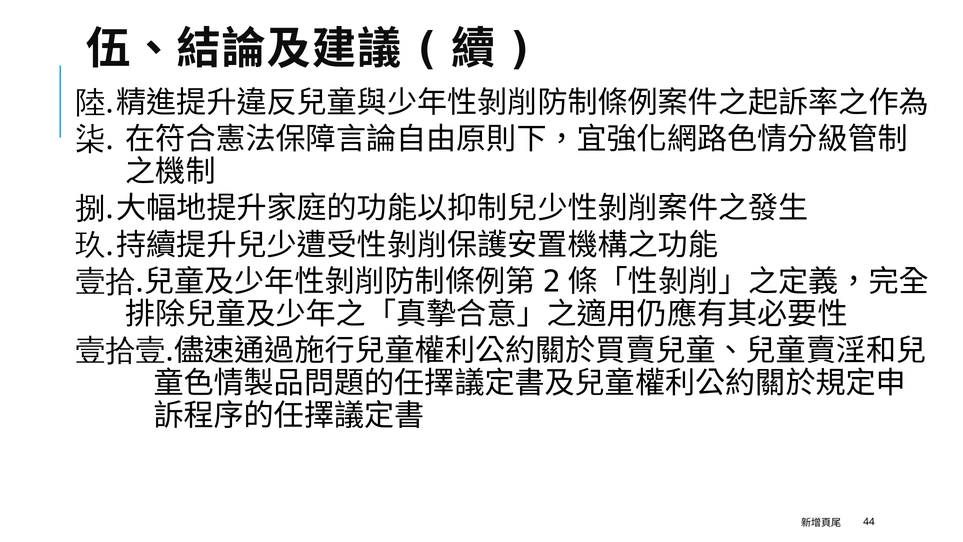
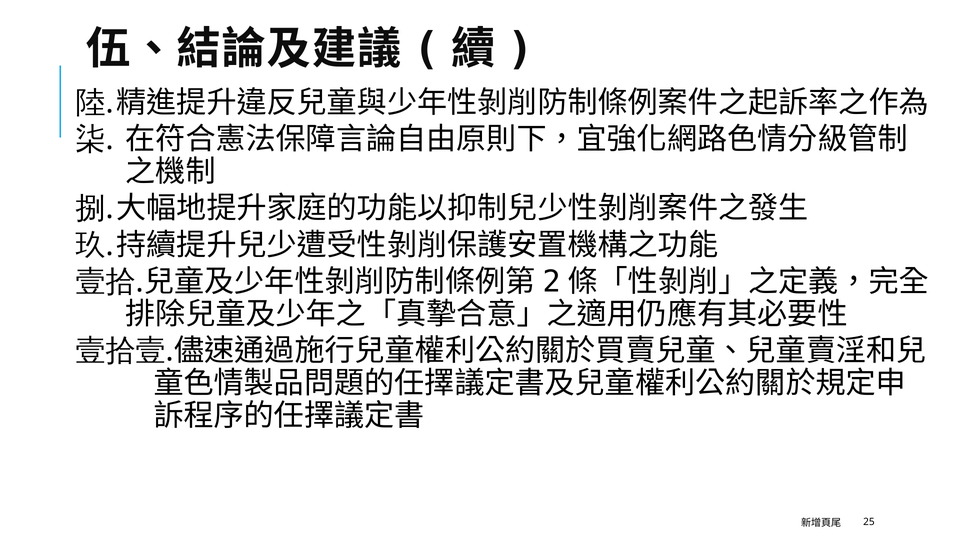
44: 44 -> 25
